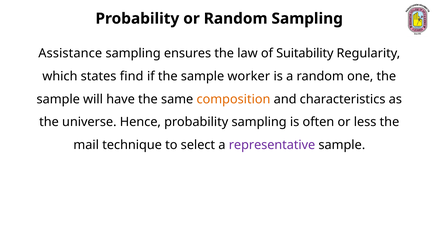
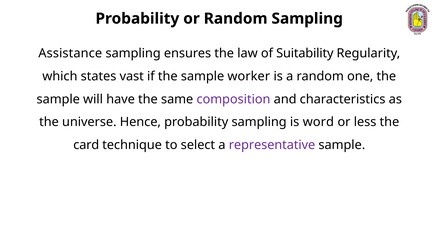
find: find -> vast
composition colour: orange -> purple
often: often -> word
mail: mail -> card
